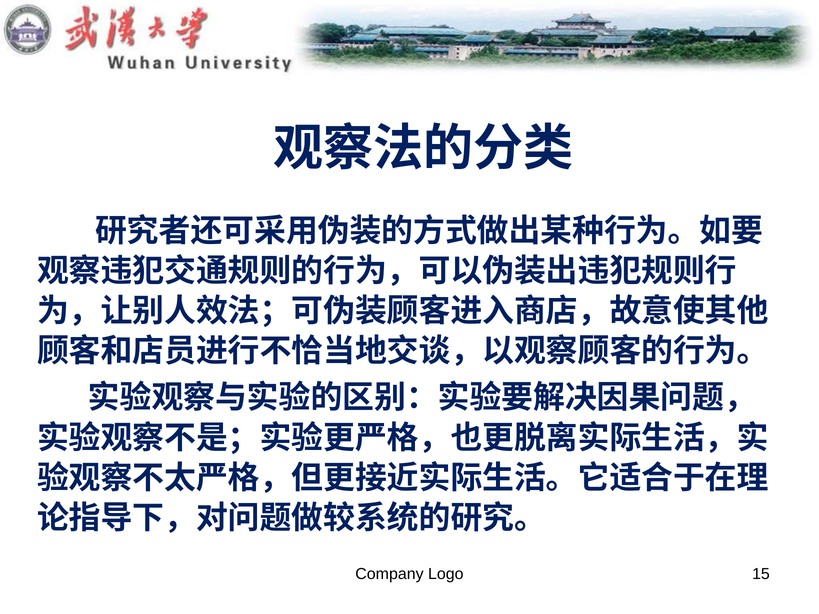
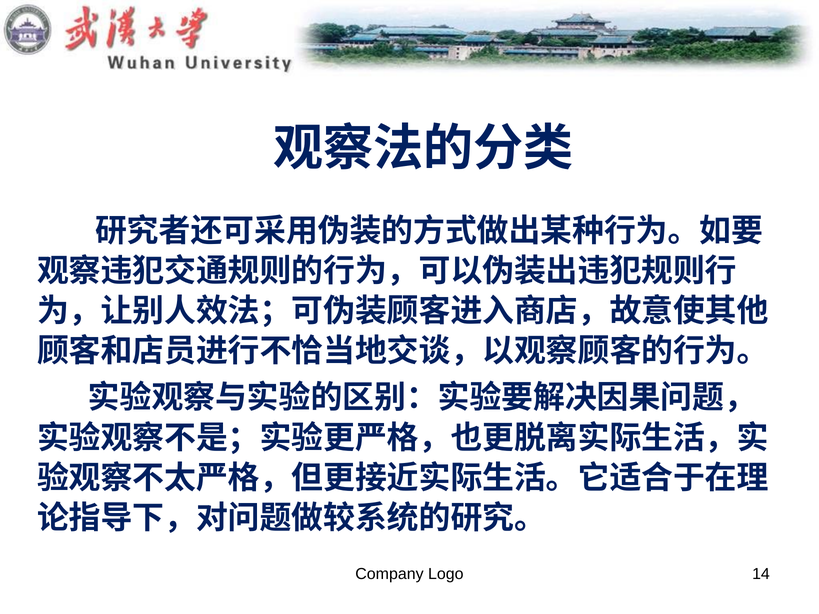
15: 15 -> 14
